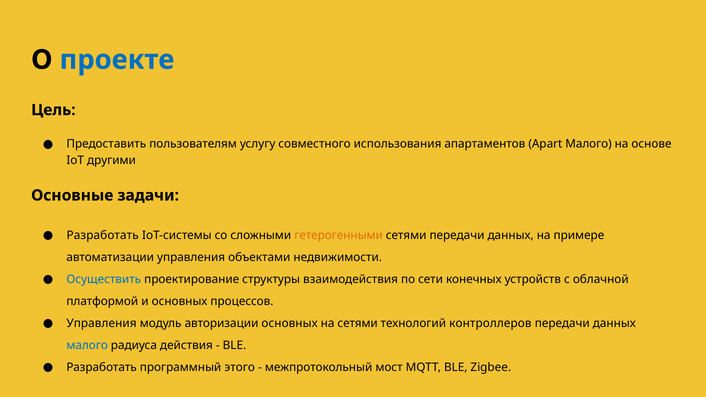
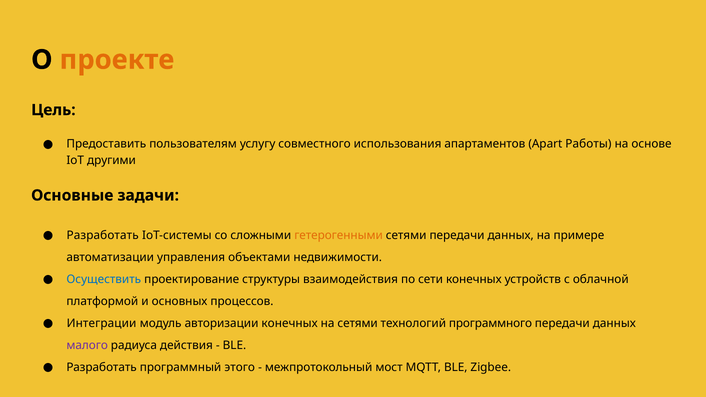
проекте colour: blue -> orange
Apart Малого: Малого -> Работы
Управления at (102, 323): Управления -> Интеграции
авторизации основных: основных -> конечных
контроллеров: контроллеров -> программного
малого at (87, 345) colour: blue -> purple
